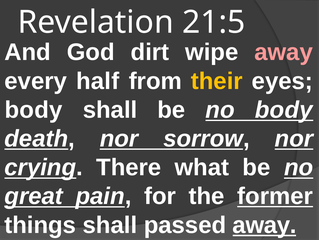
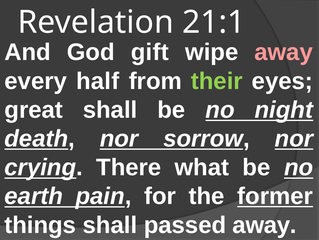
21:5: 21:5 -> 21:1
dirt: dirt -> gift
their colour: yellow -> light green
body at (34, 110): body -> great
no body: body -> night
great: great -> earth
away at (265, 224) underline: present -> none
